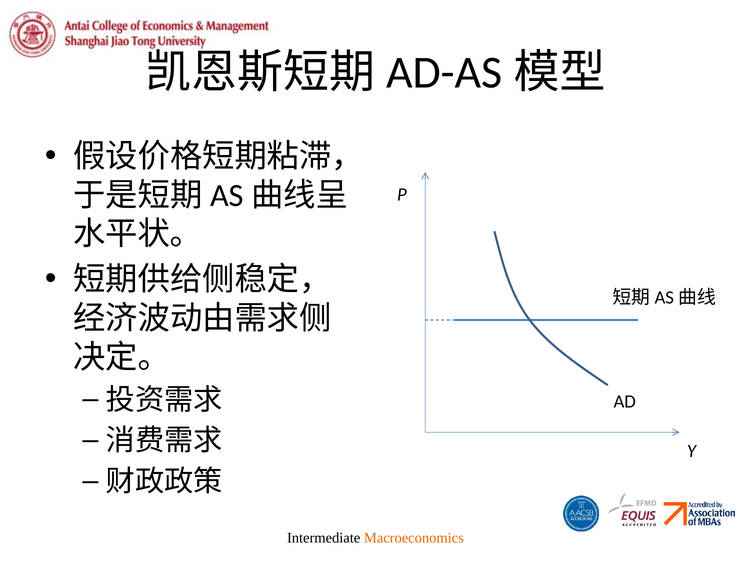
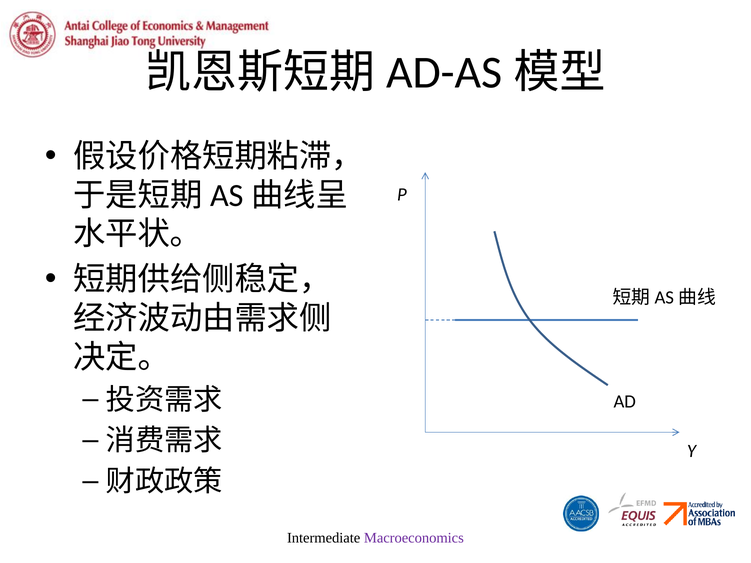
Macroeconomics colour: orange -> purple
